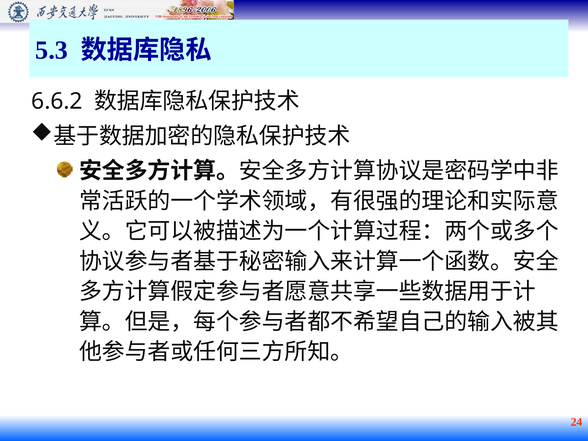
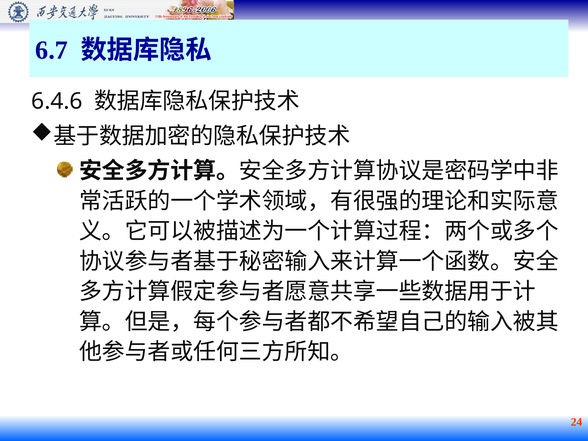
5.3: 5.3 -> 6.7
6.6.2: 6.6.2 -> 6.4.6
